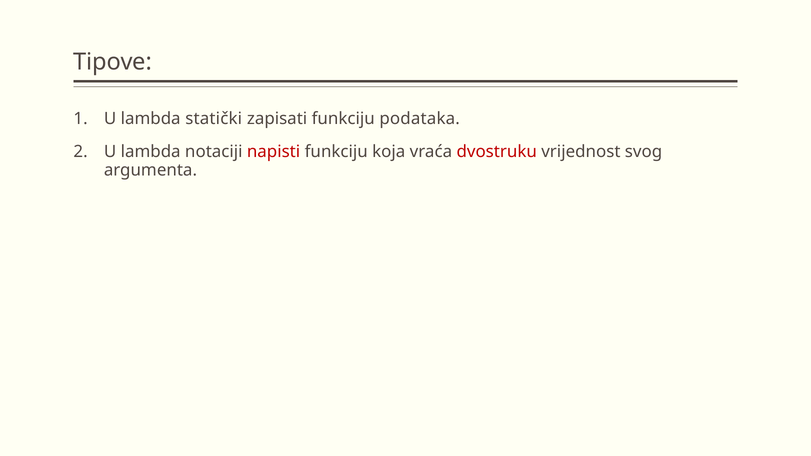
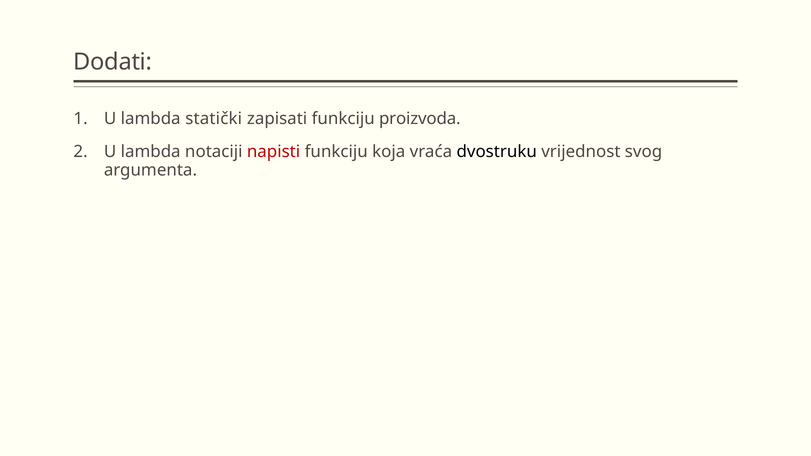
Tipove: Tipove -> Dodati
podataka: podataka -> proizvoda
dvostruku colour: red -> black
